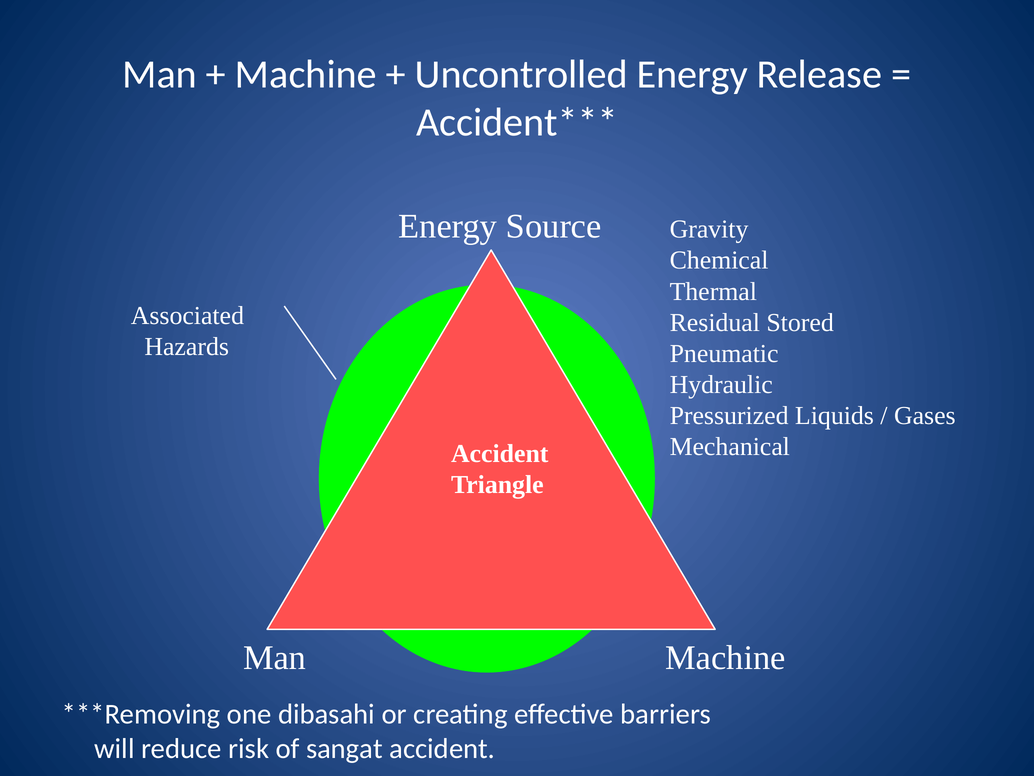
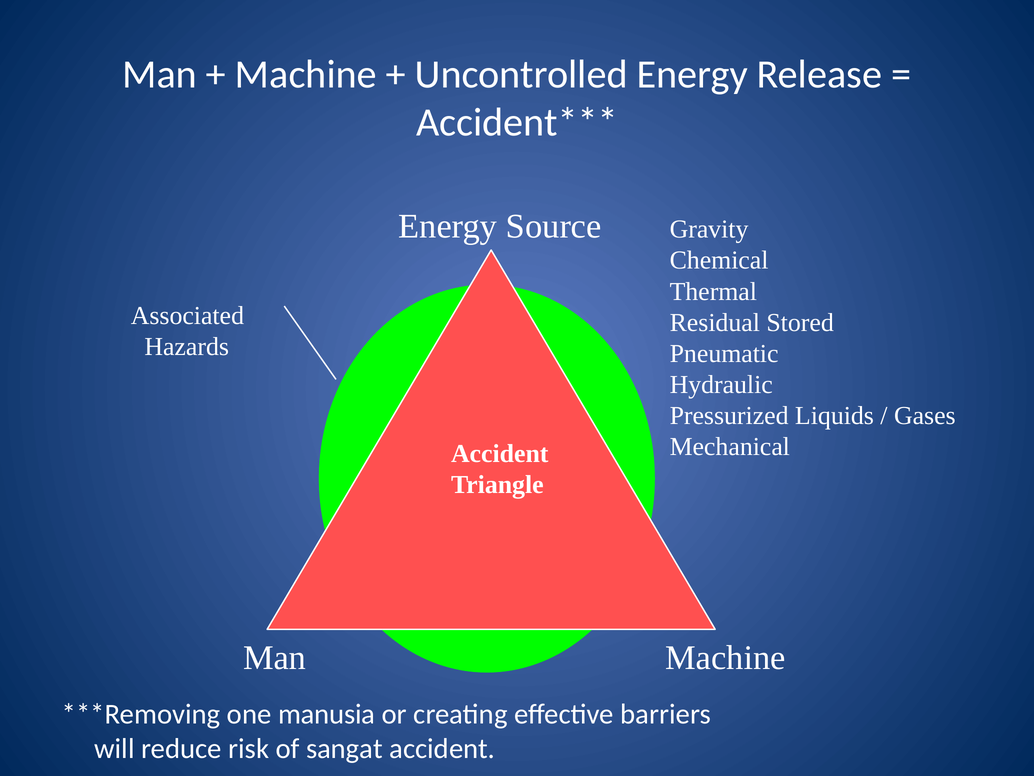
dibasahi: dibasahi -> manusia
